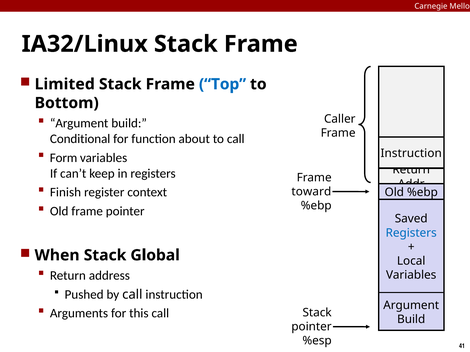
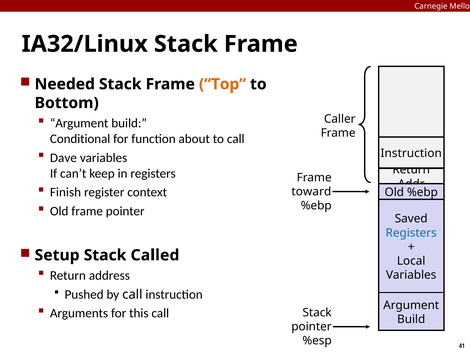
Limited: Limited -> Needed
Top colour: blue -> orange
Form: Form -> Dave
When: When -> Setup
Global: Global -> Called
